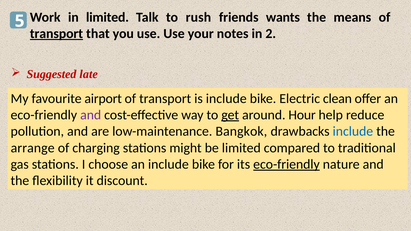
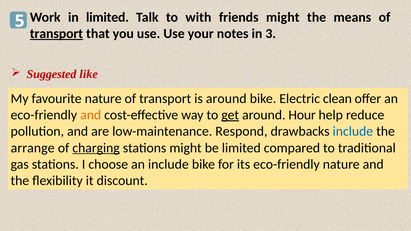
rush: rush -> with
friends wants: wants -> might
2: 2 -> 3
late: late -> like
favourite airport: airport -> nature
is include: include -> around
and at (91, 115) colour: purple -> orange
Bangkok: Bangkok -> Respond
charging underline: none -> present
eco-friendly at (286, 164) underline: present -> none
